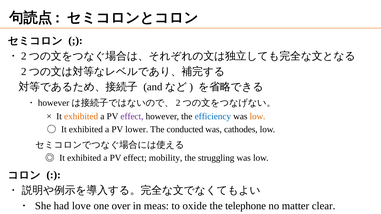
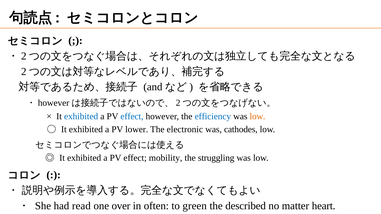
exhibited at (81, 116) colour: orange -> blue
effect at (132, 116) colour: purple -> blue
conducted: conducted -> electronic
love: love -> read
meas: meas -> often
oxide: oxide -> green
telephone: telephone -> described
clear: clear -> heart
